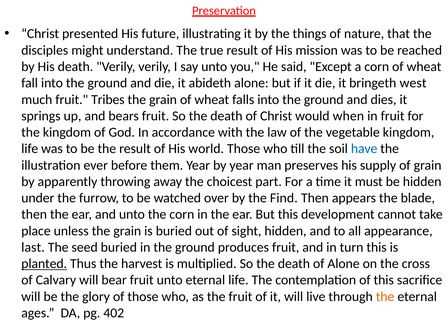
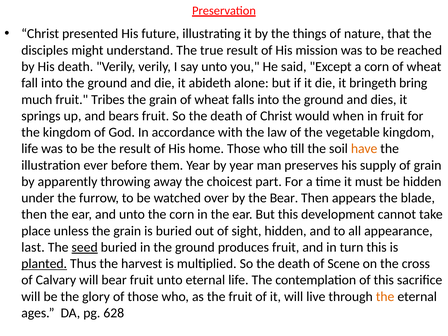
west: west -> bring
world: world -> home
have colour: blue -> orange
the Find: Find -> Bear
seed underline: none -> present
of Alone: Alone -> Scene
402: 402 -> 628
